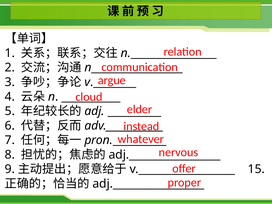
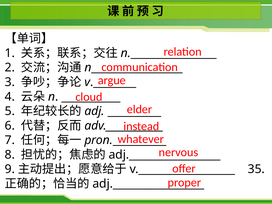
15: 15 -> 35
